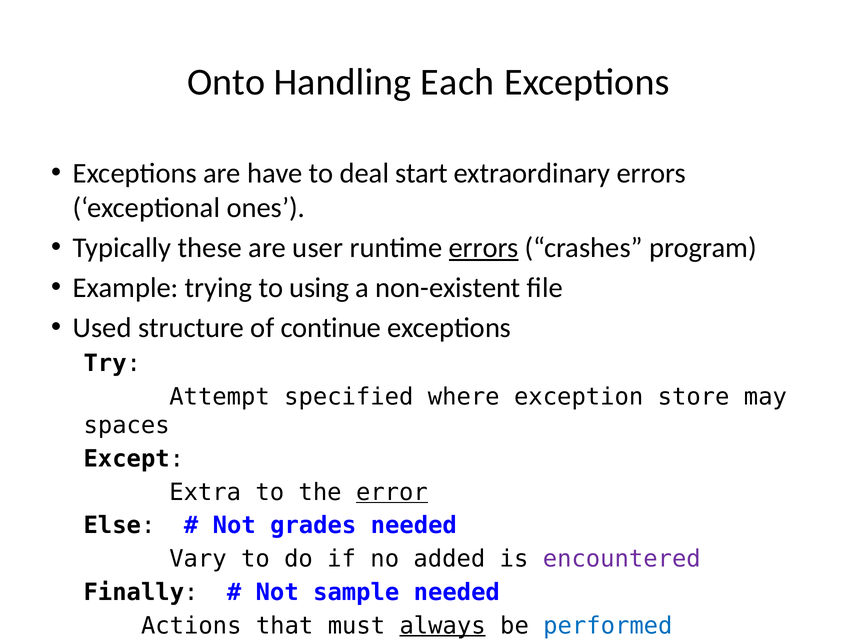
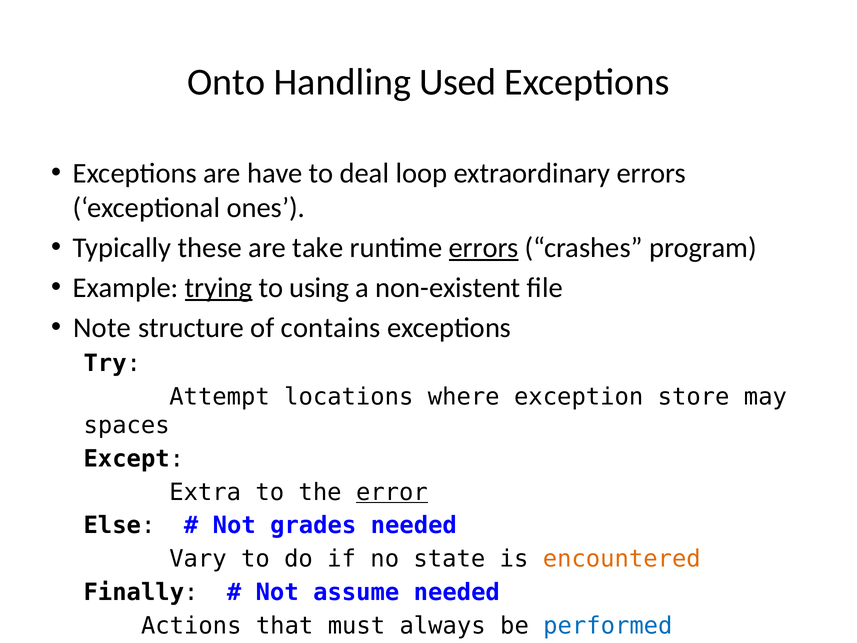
Each: Each -> Used
start: start -> loop
user: user -> take
trying underline: none -> present
Used: Used -> Note
continue: continue -> contains
specified: specified -> locations
added: added -> state
encountered colour: purple -> orange
sample: sample -> assume
always underline: present -> none
